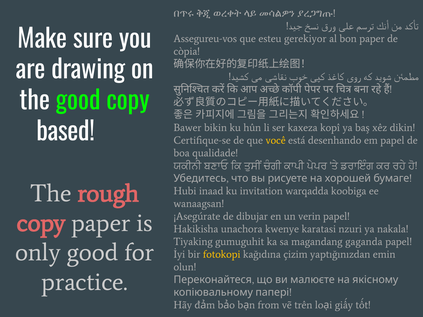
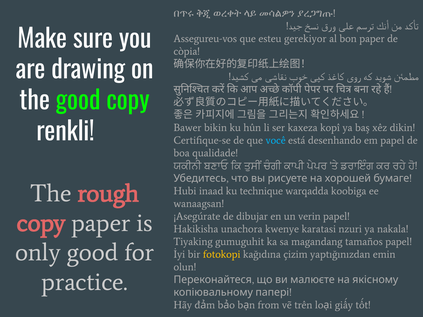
based: based -> renkli
você colour: yellow -> light blue
invitation: invitation -> technique
gaganda: gaganda -> tamaños
